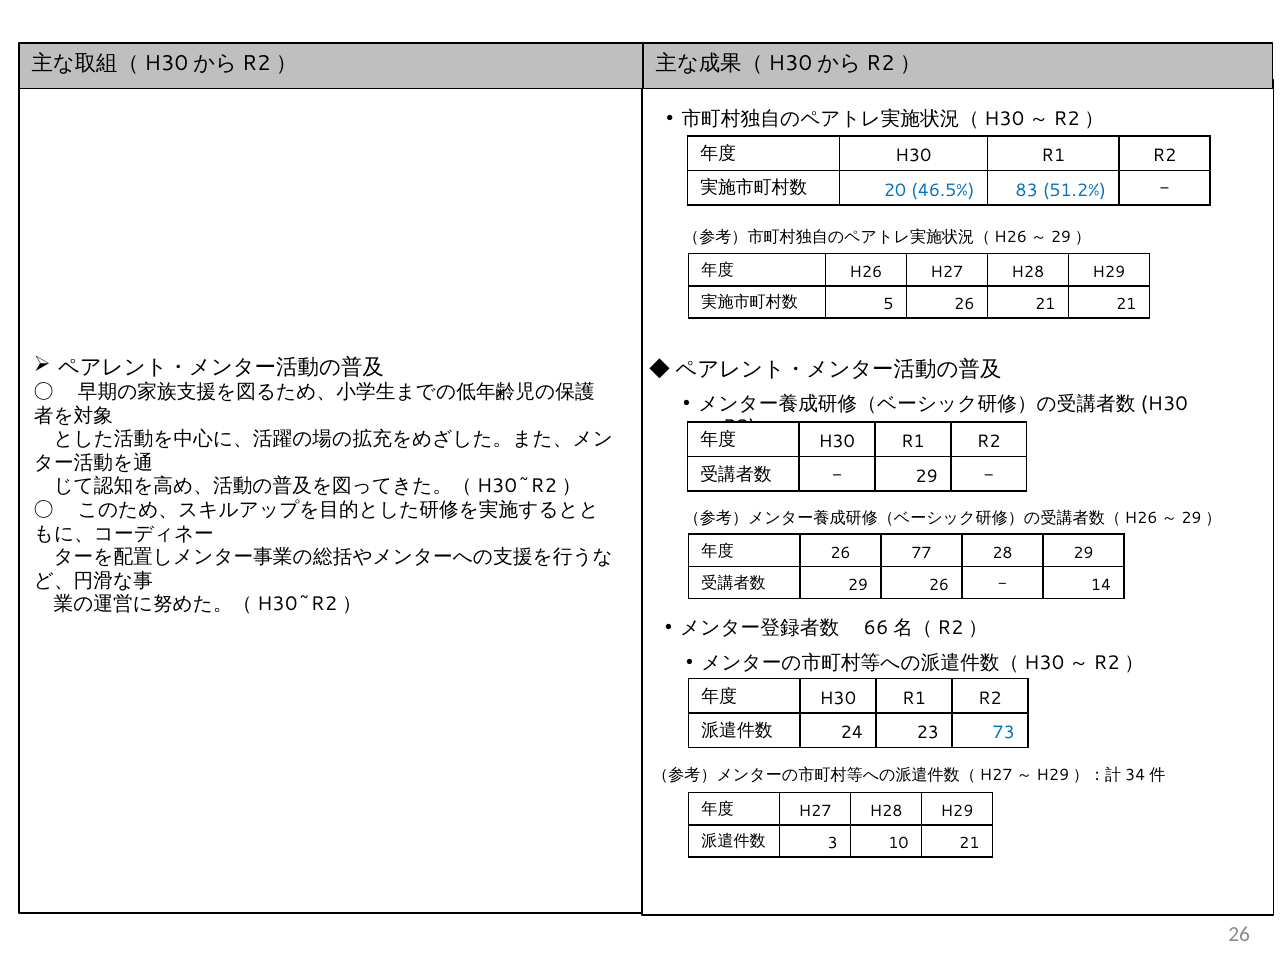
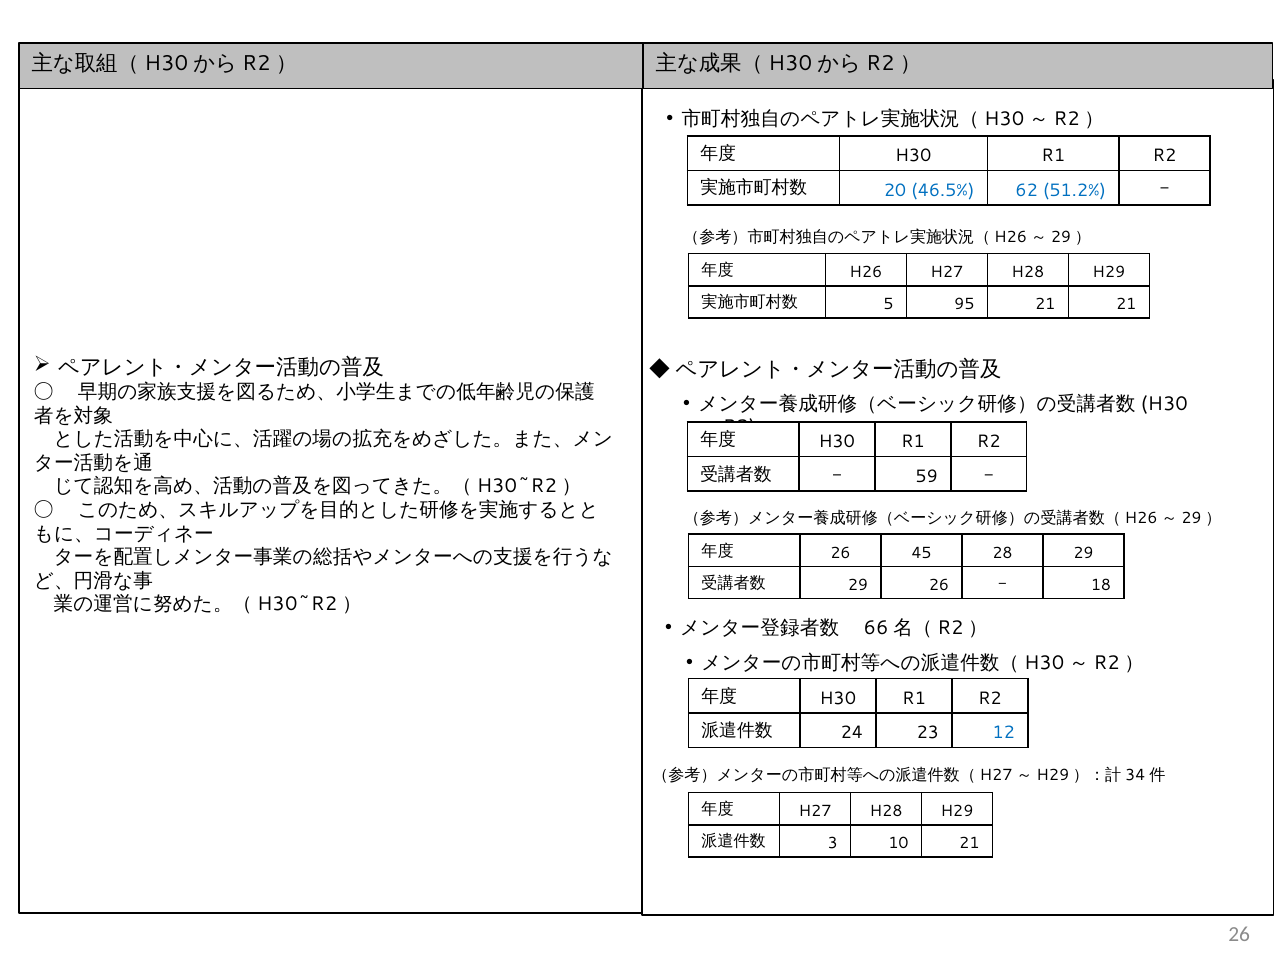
83: 83 -> 62
5 26: 26 -> 95
29 at (927, 476): 29 -> 59
77: 77 -> 45
14: 14 -> 18
73: 73 -> 12
